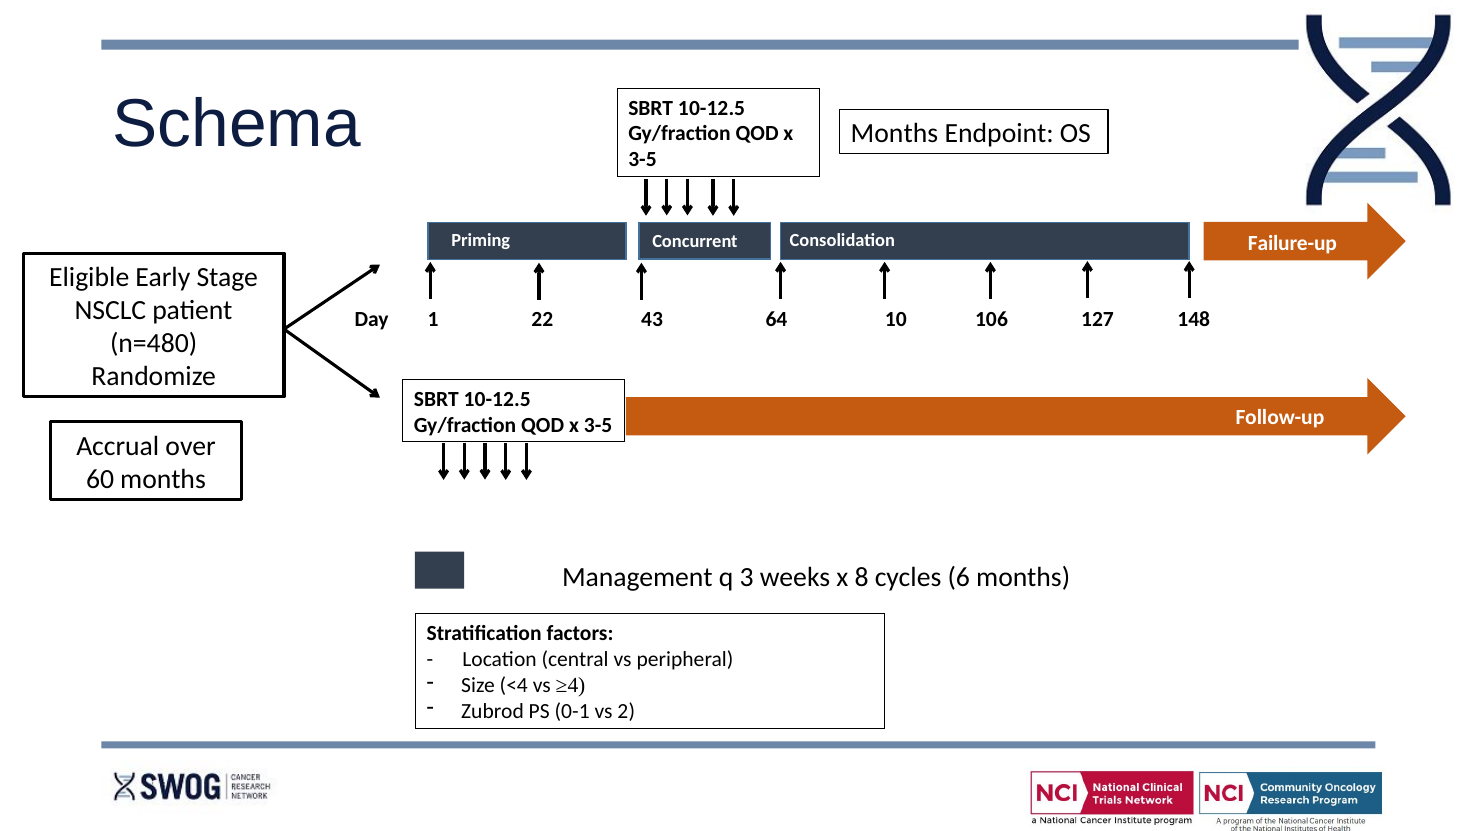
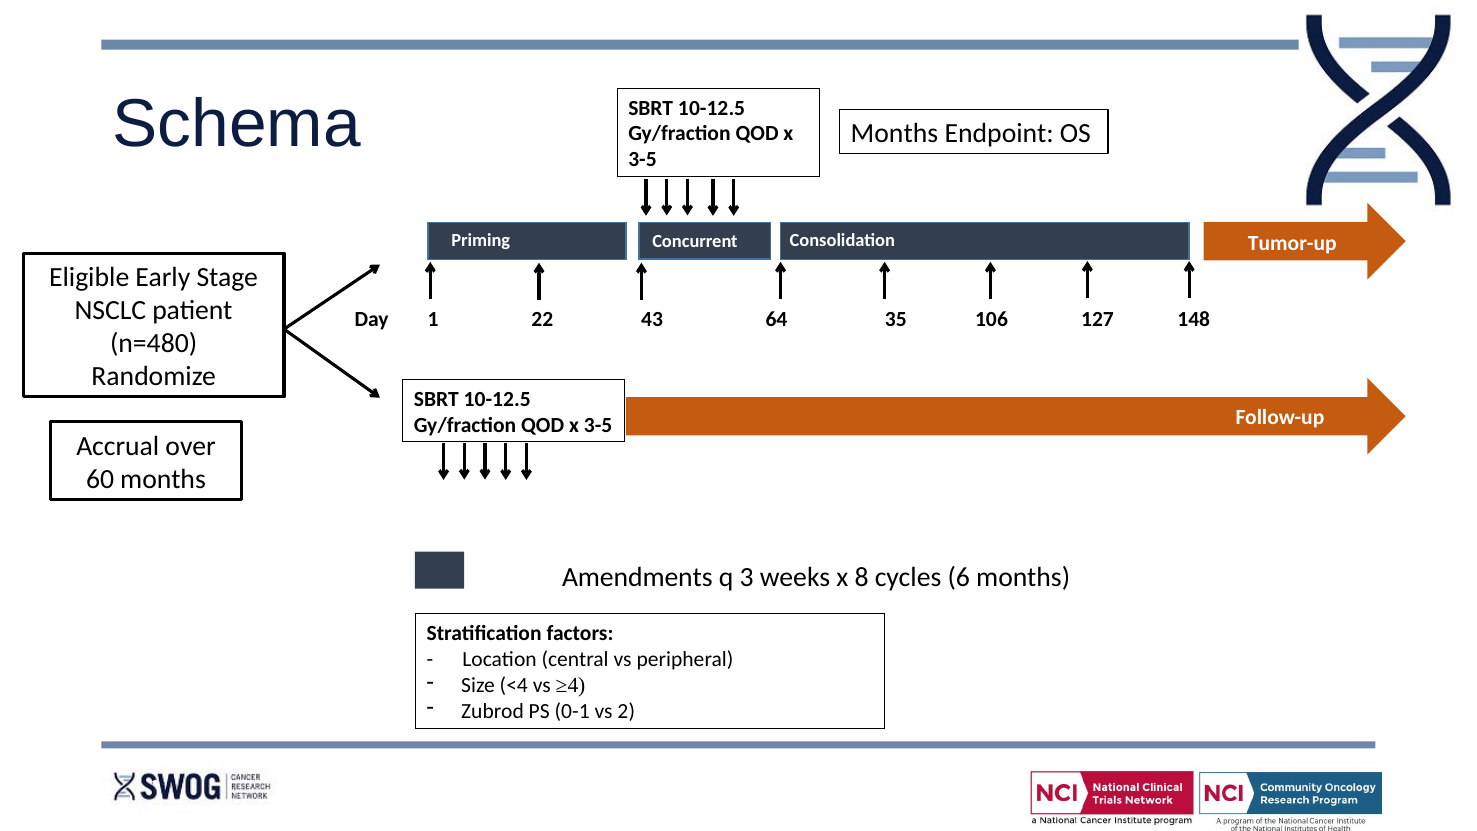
Failure-up: Failure-up -> Tumor-up
10: 10 -> 35
Management: Management -> Amendments
